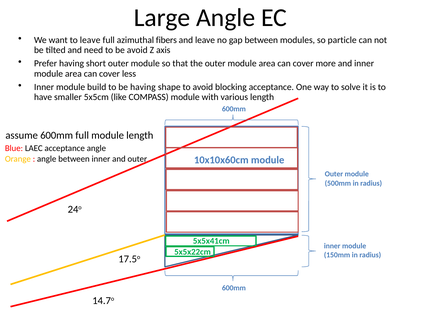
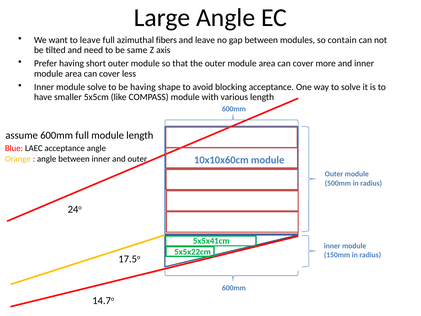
particle: particle -> contain
be avoid: avoid -> same
module build: build -> solve
